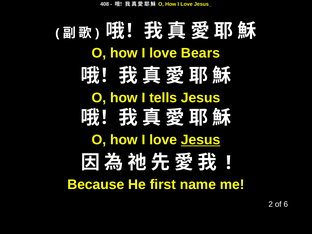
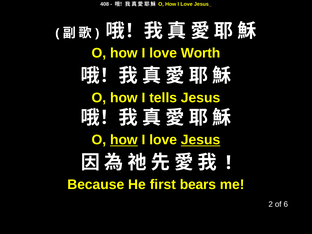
Bears: Bears -> Worth
how at (124, 140) underline: none -> present
name: name -> bears
